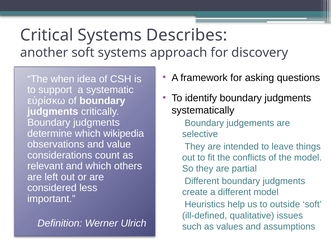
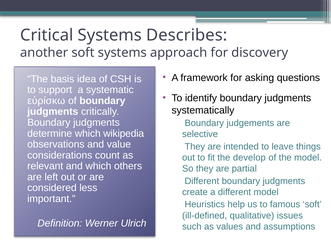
when: when -> basis
conflicts: conflicts -> develop
outside: outside -> famous
